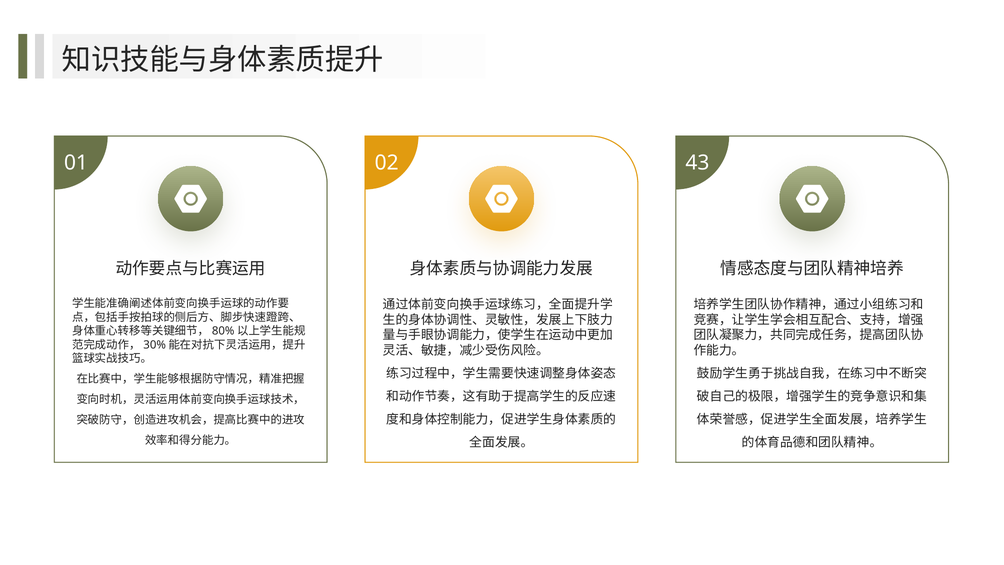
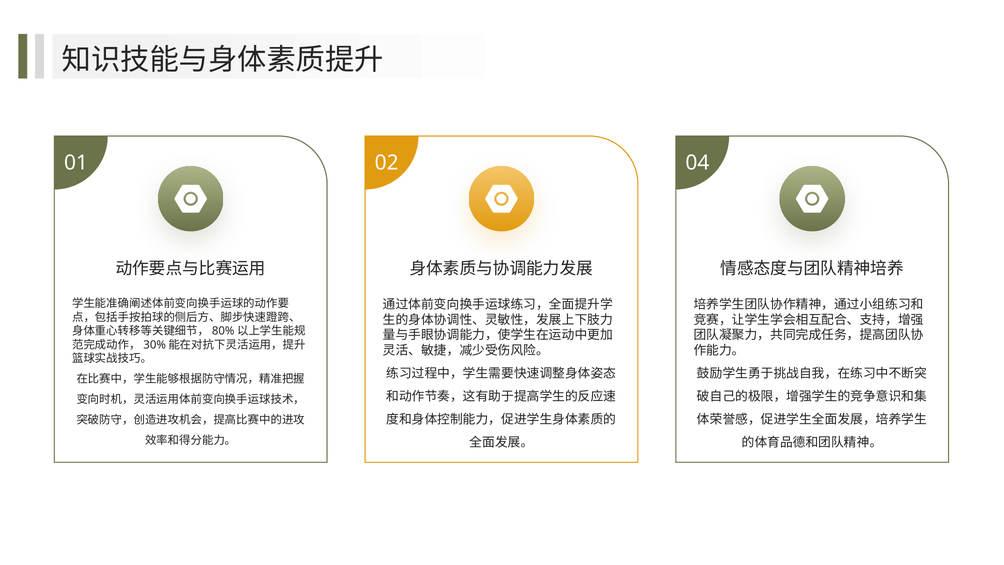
43: 43 -> 04
